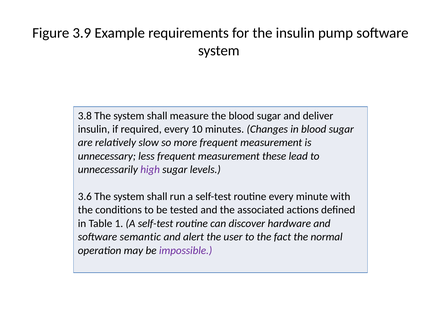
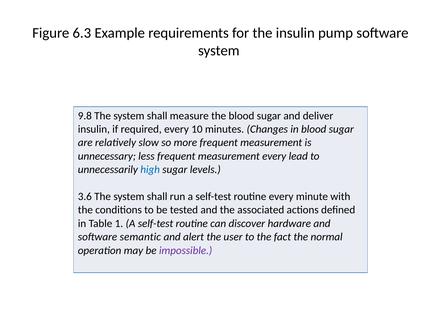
3.9: 3.9 -> 6.3
3.8: 3.8 -> 9.8
measurement these: these -> every
high colour: purple -> blue
